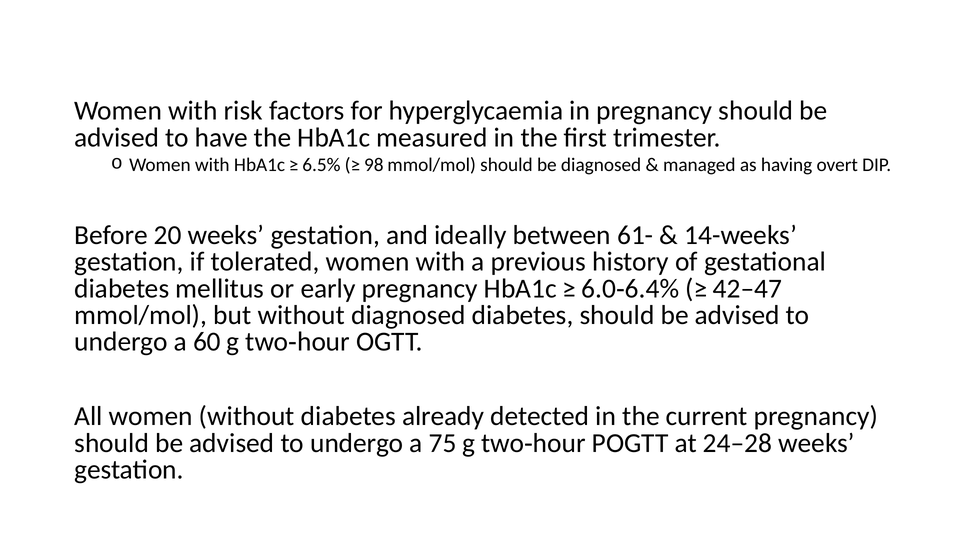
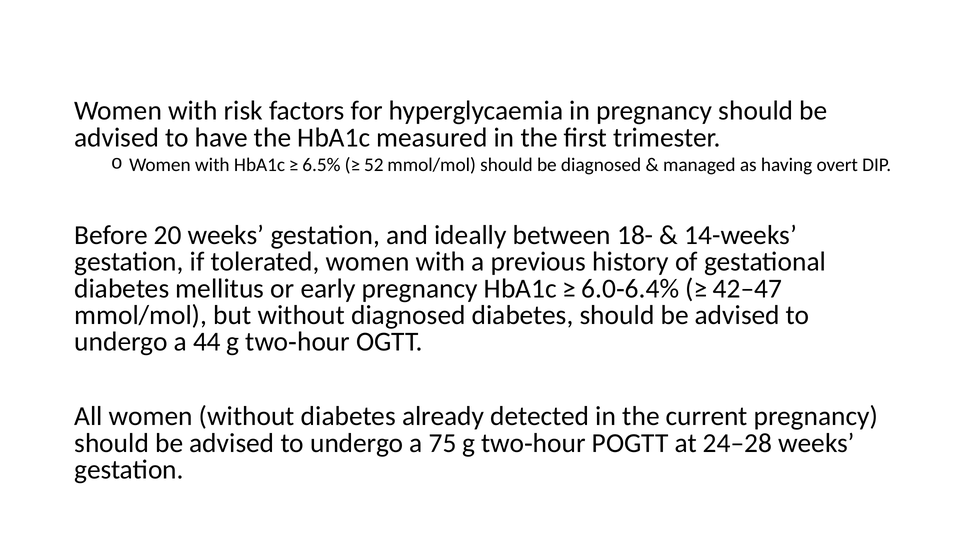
98: 98 -> 52
61-: 61- -> 18-
60: 60 -> 44
